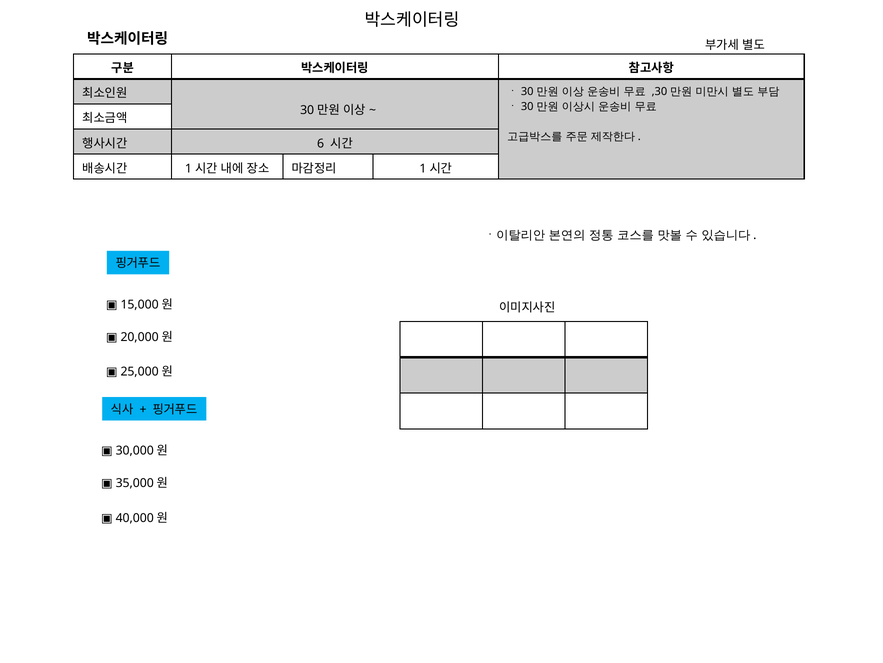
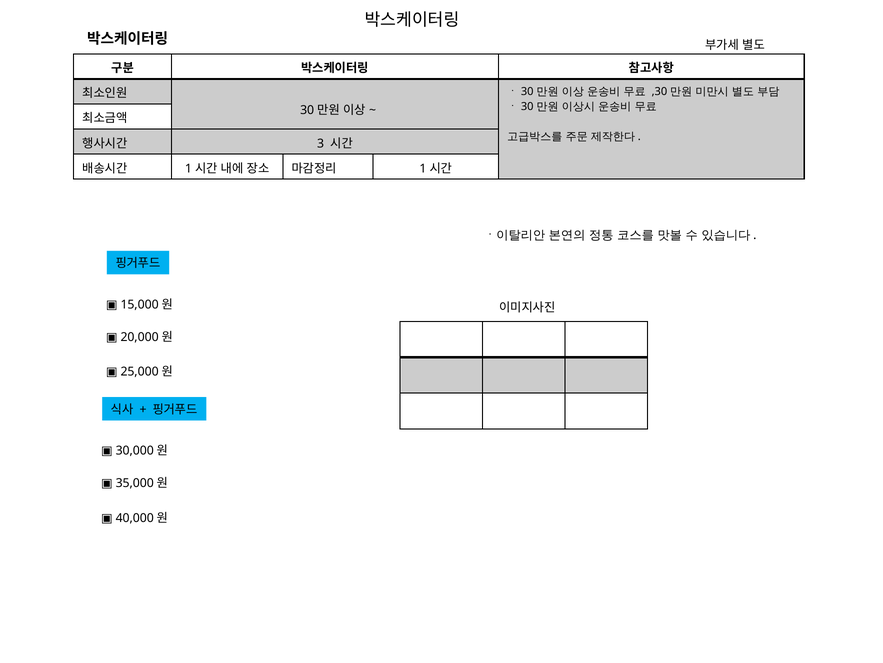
6: 6 -> 3
